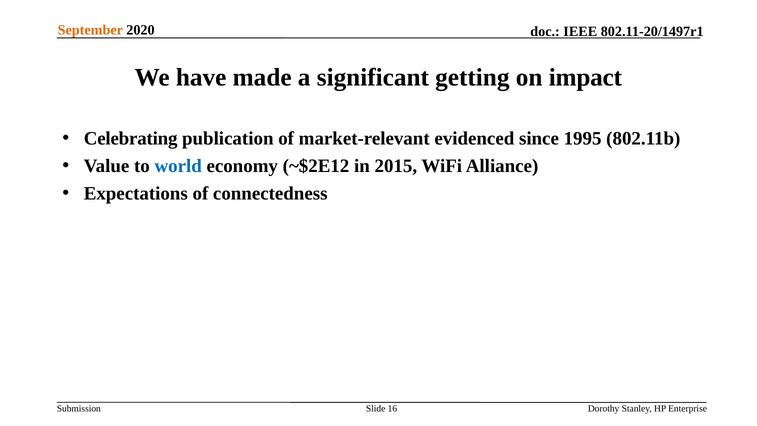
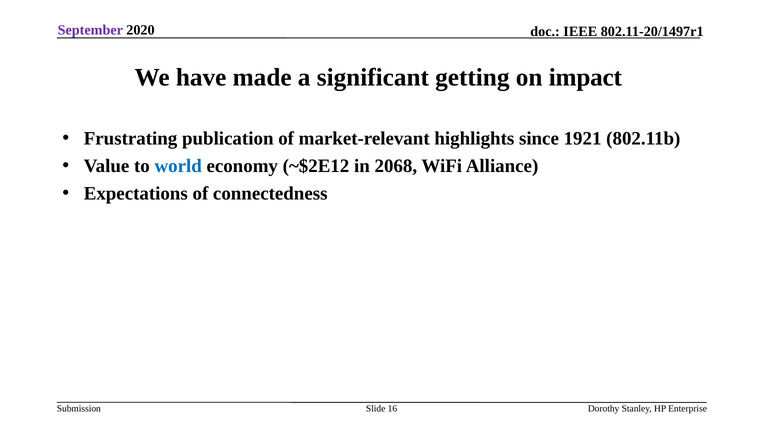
September colour: orange -> purple
Celebrating: Celebrating -> Frustrating
evidenced: evidenced -> highlights
1995: 1995 -> 1921
2015: 2015 -> 2068
